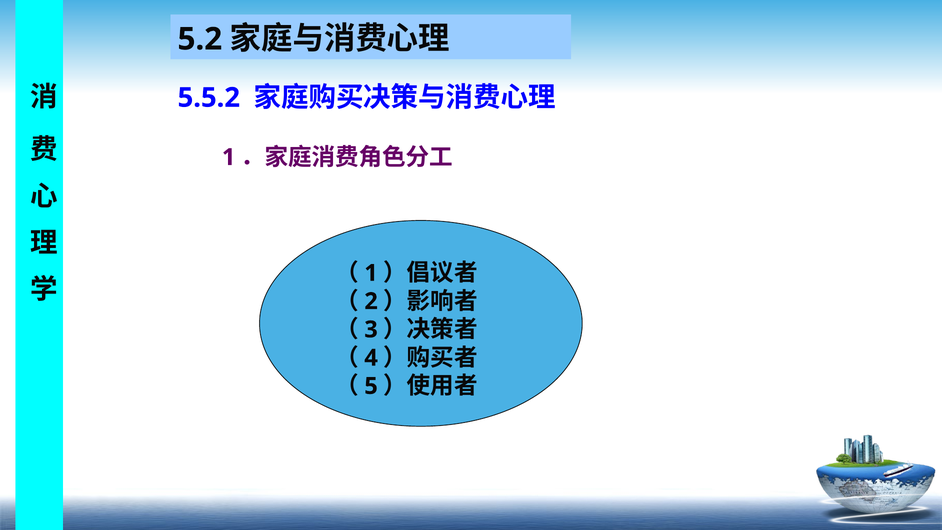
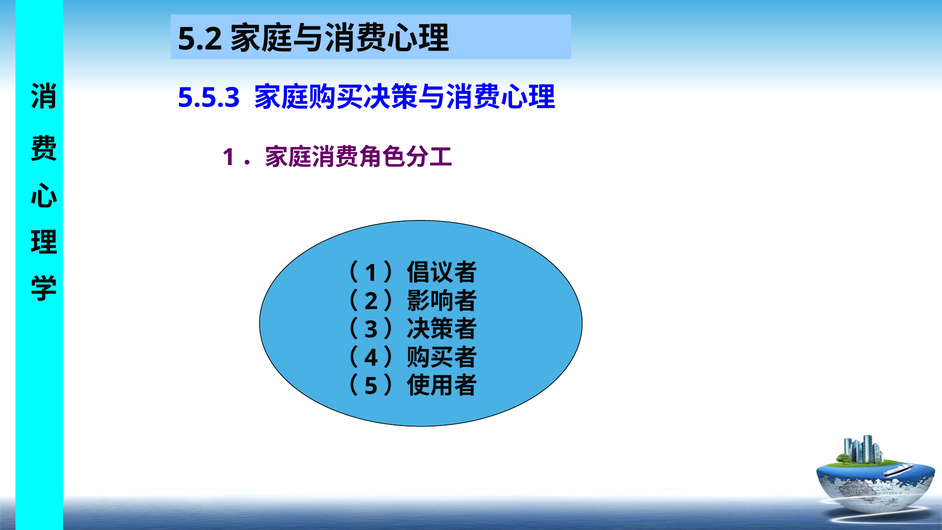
5.5.2: 5.5.2 -> 5.5.3
